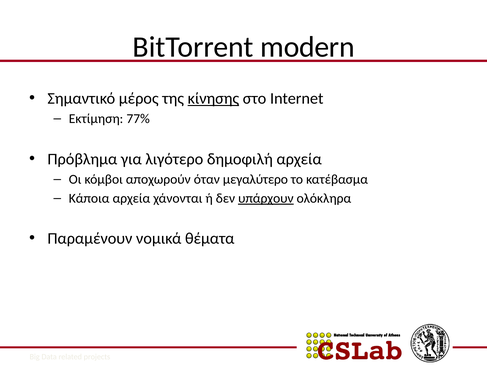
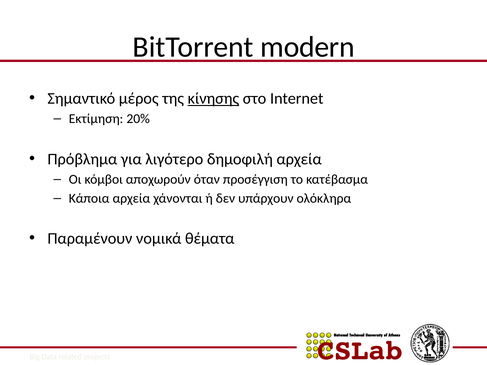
77%: 77% -> 20%
μεγαλύτερο: μεγαλύτερο -> προσέγγιση
υπάρχουν underline: present -> none
